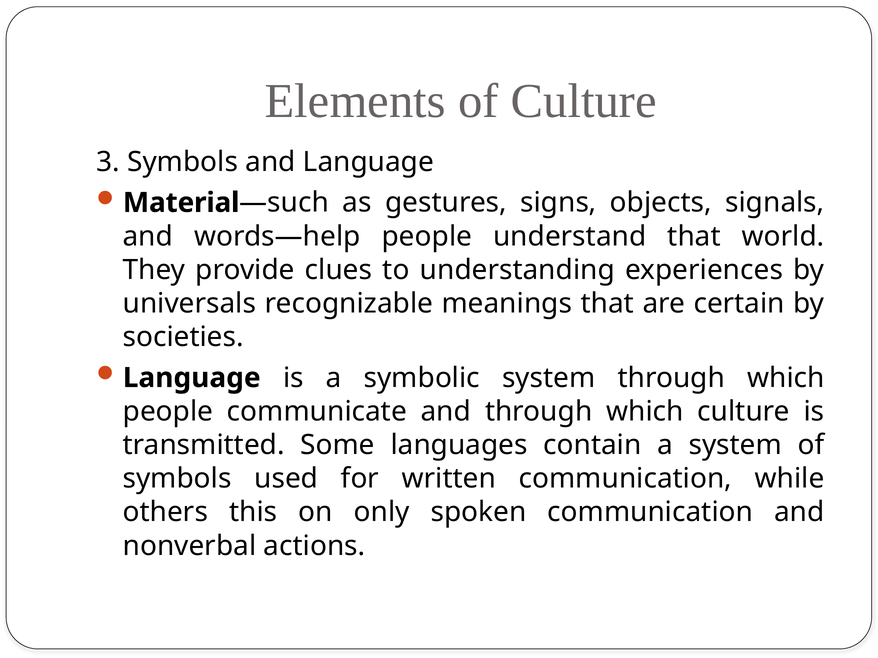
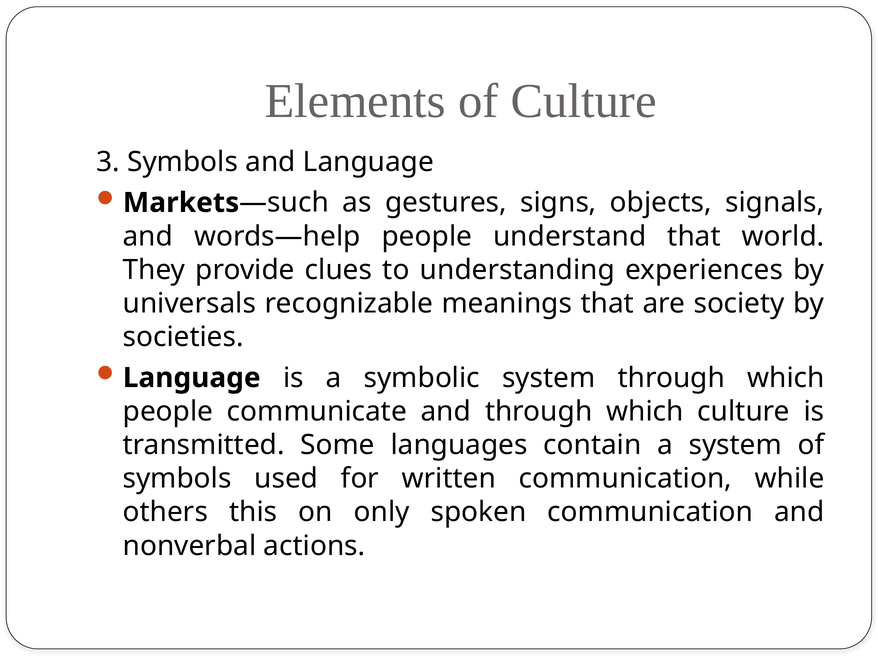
Material: Material -> Markets
certain: certain -> society
